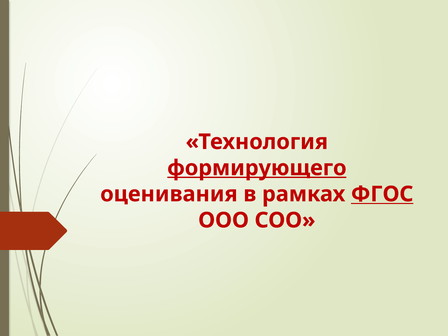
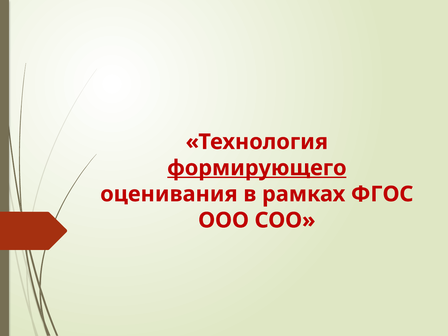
ФГОС underline: present -> none
